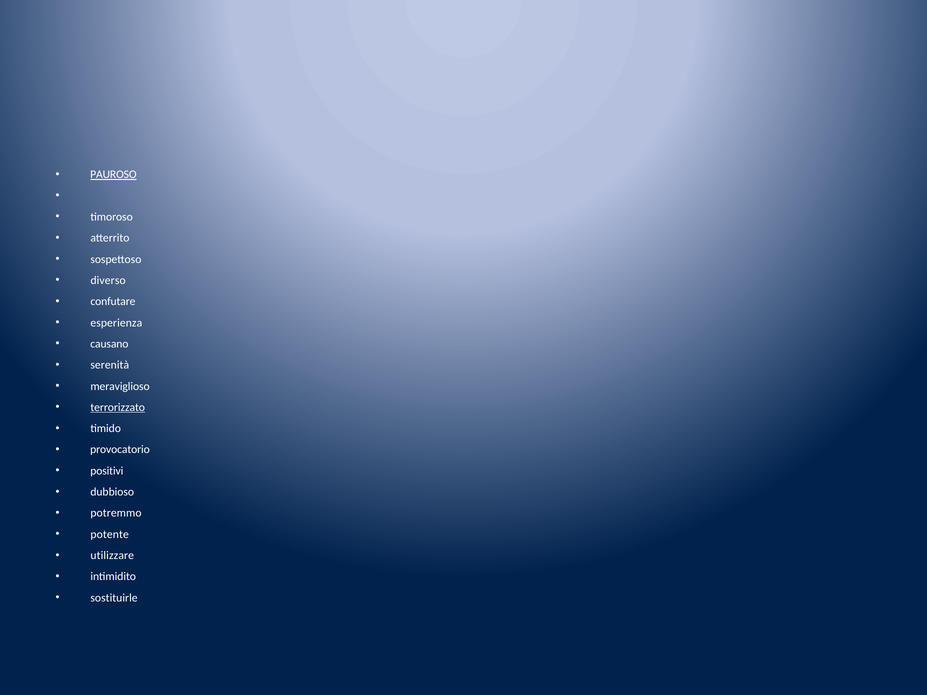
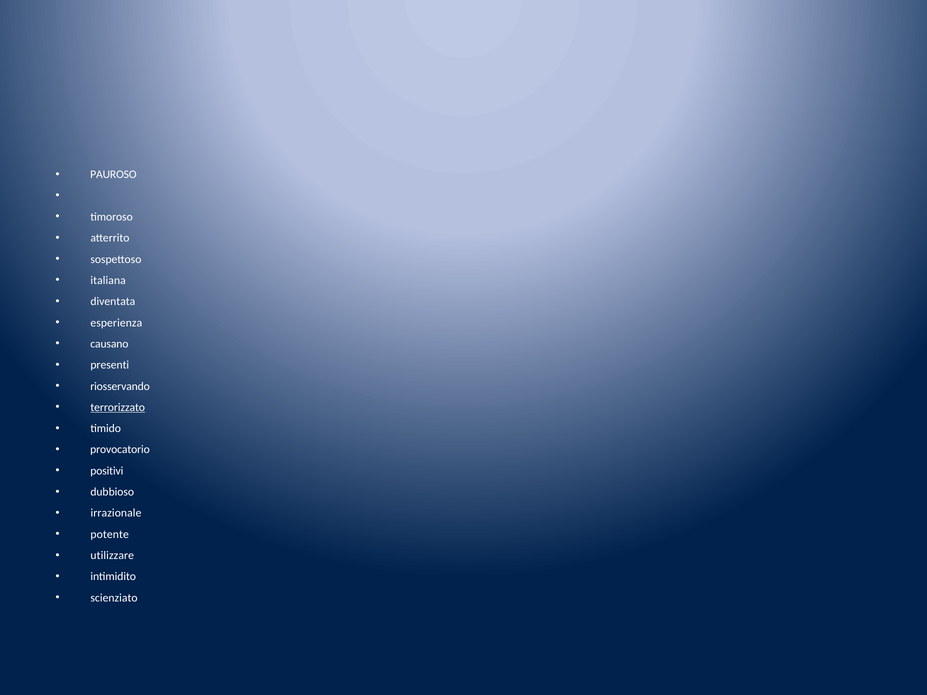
PAUROSO underline: present -> none
diverso: diverso -> italiana
confutare: confutare -> diventata
serenità: serenità -> presenti
meraviglioso: meraviglioso -> riosservando
potremmo: potremmo -> irrazionale
sostituirle: sostituirle -> scienziato
